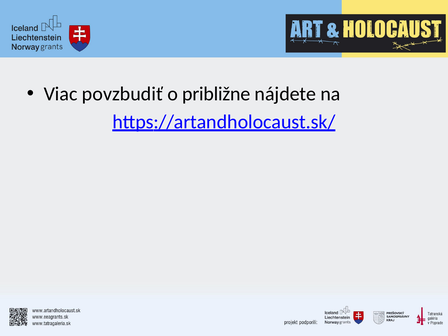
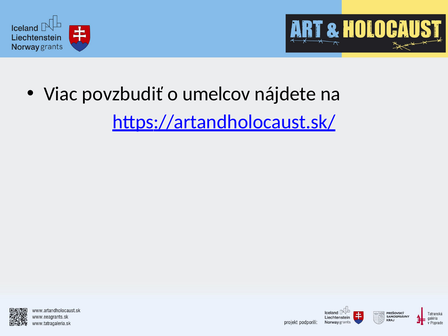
približne: približne -> umelcov
